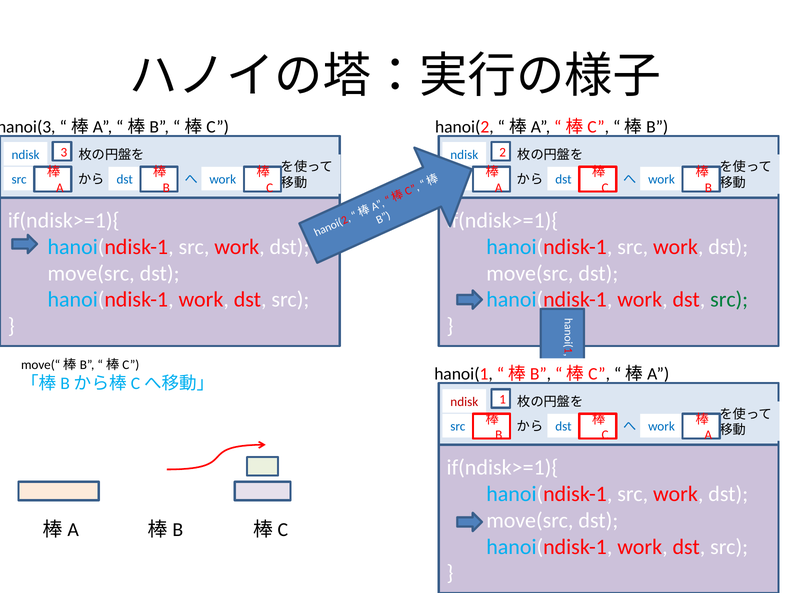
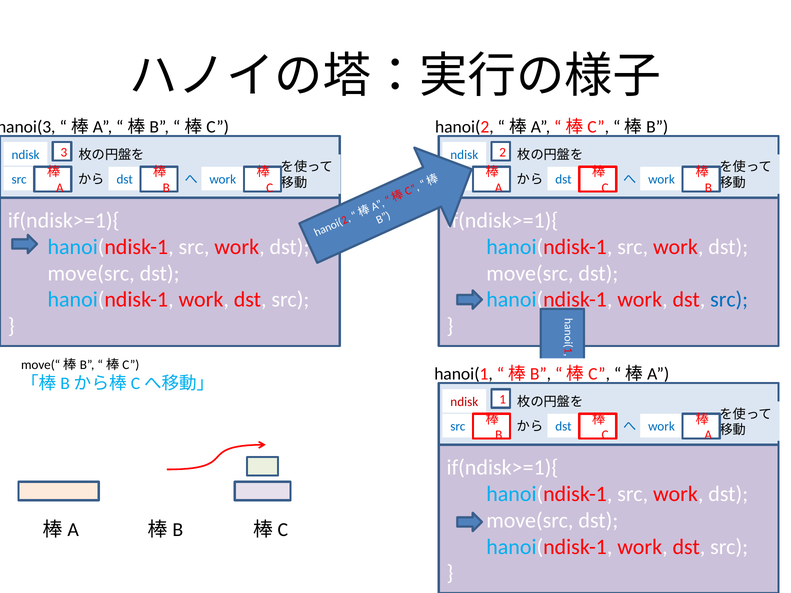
src at (729, 300) colour: green -> blue
